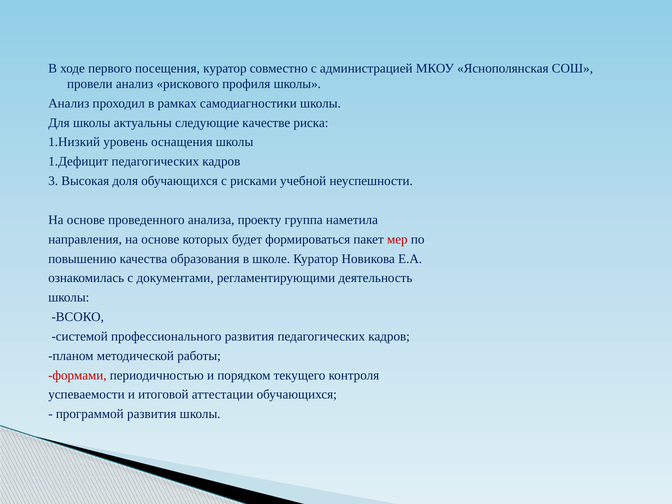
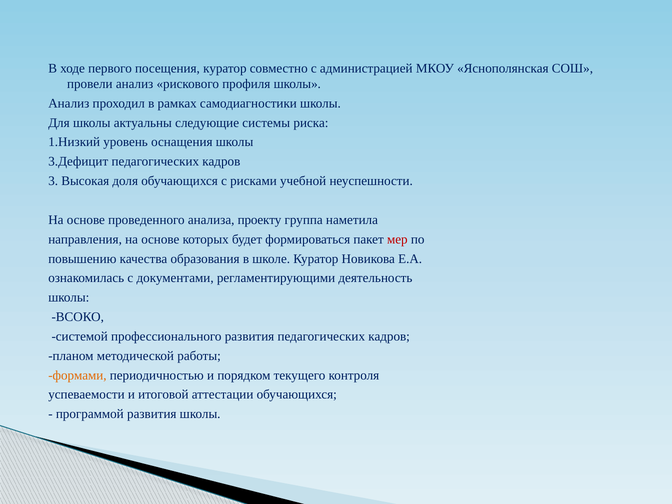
качестве: качестве -> системы
1.Дефицит: 1.Дефицит -> 3.Дефицит
формами colour: red -> orange
